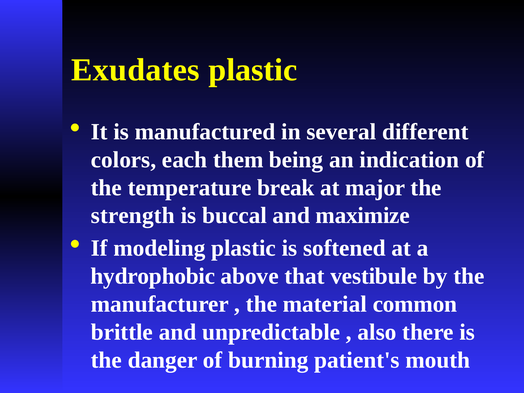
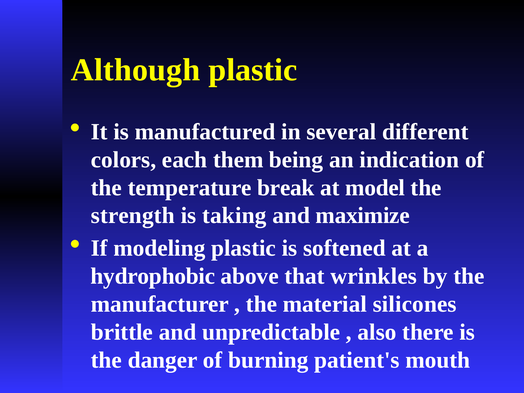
Exudates: Exudates -> Although
major: major -> model
buccal: buccal -> taking
vestibule: vestibule -> wrinkles
common: common -> silicones
